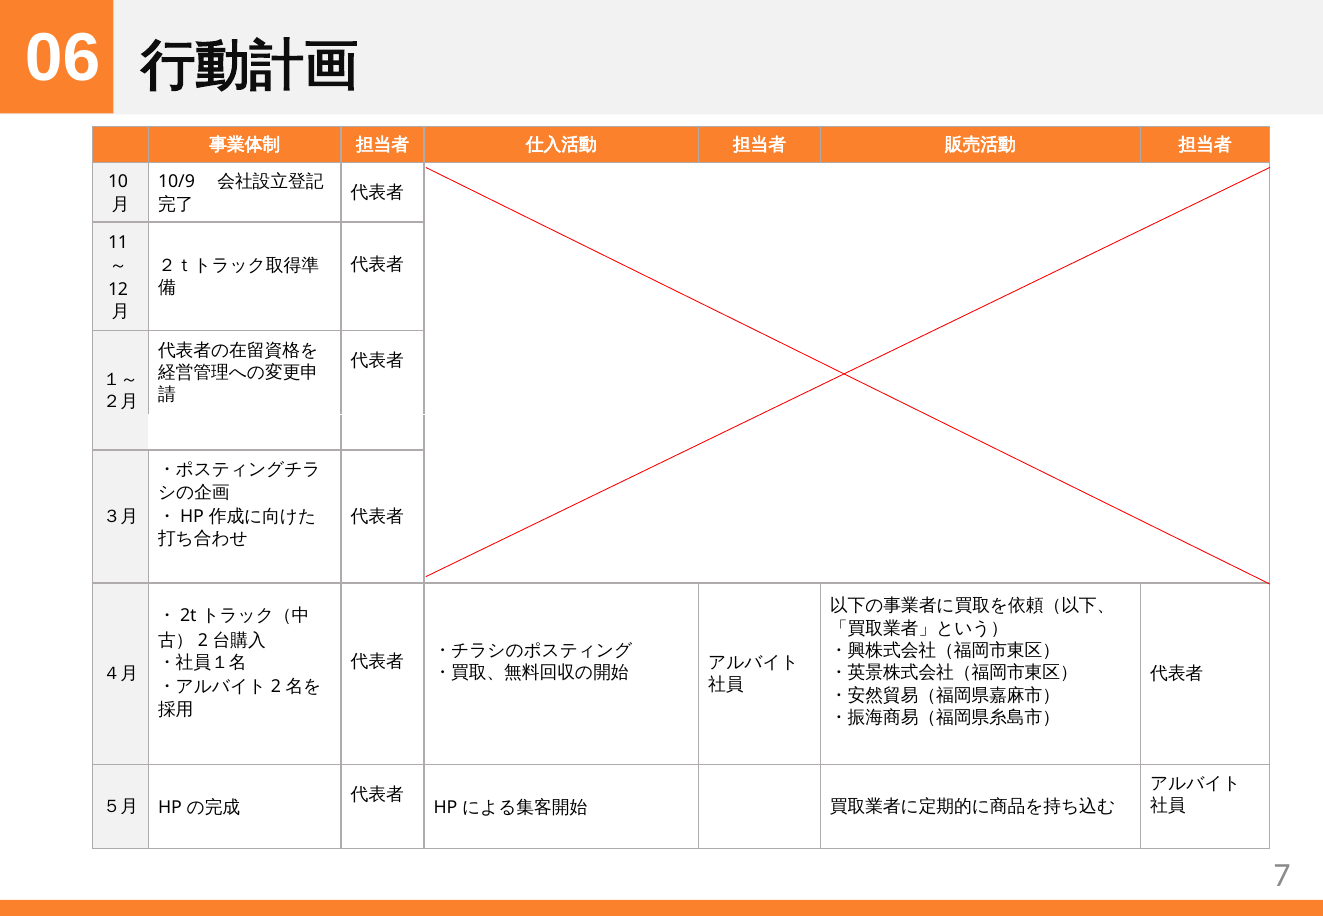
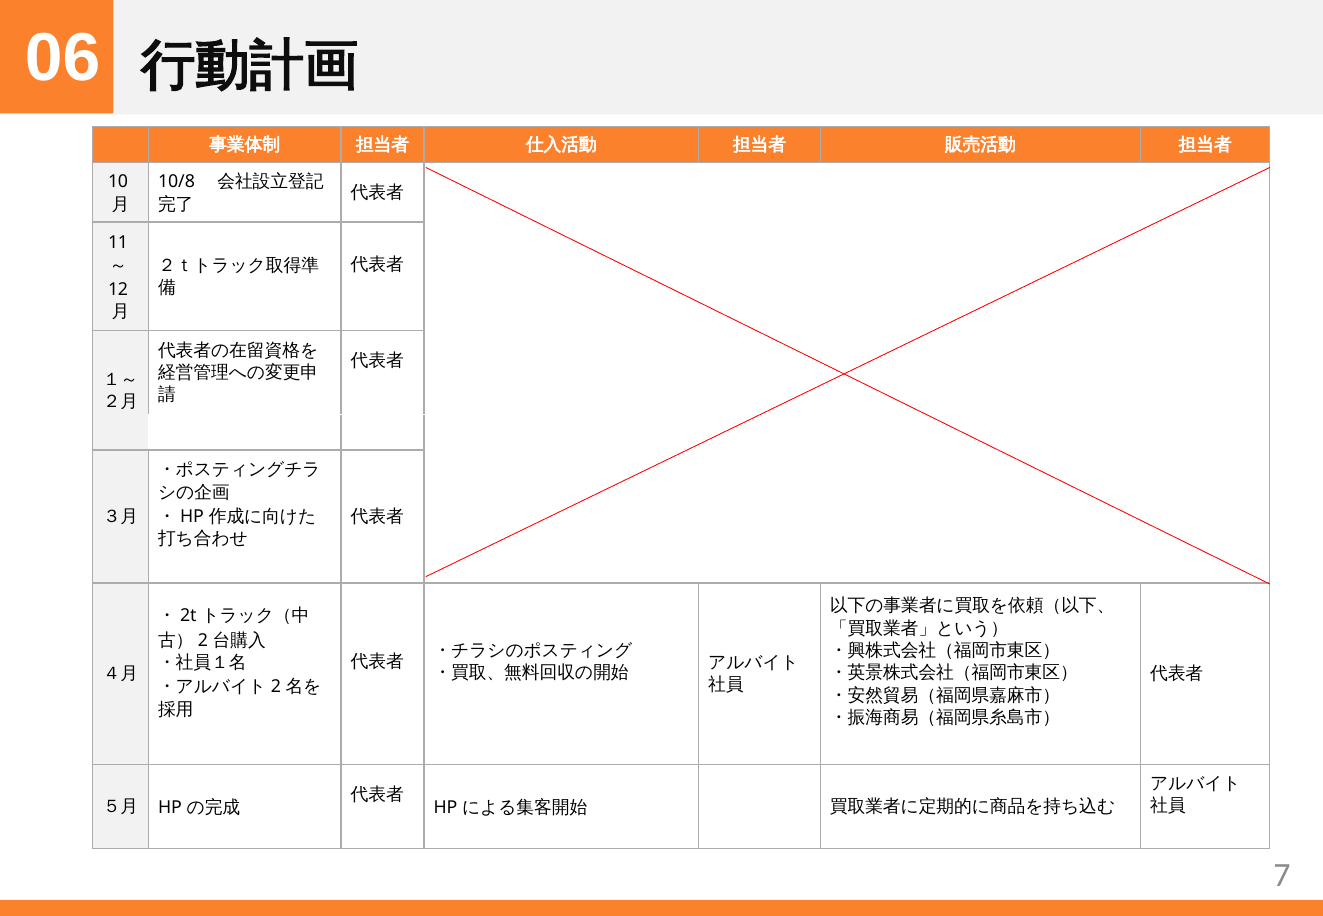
10/9: 10/9 -> 10/8
